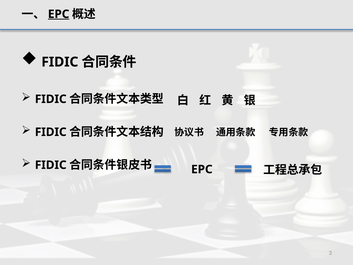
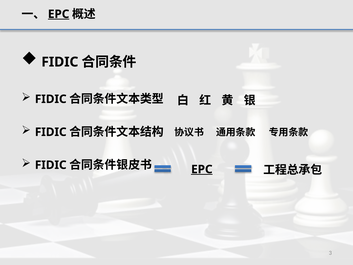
EPC at (202, 169) underline: none -> present
